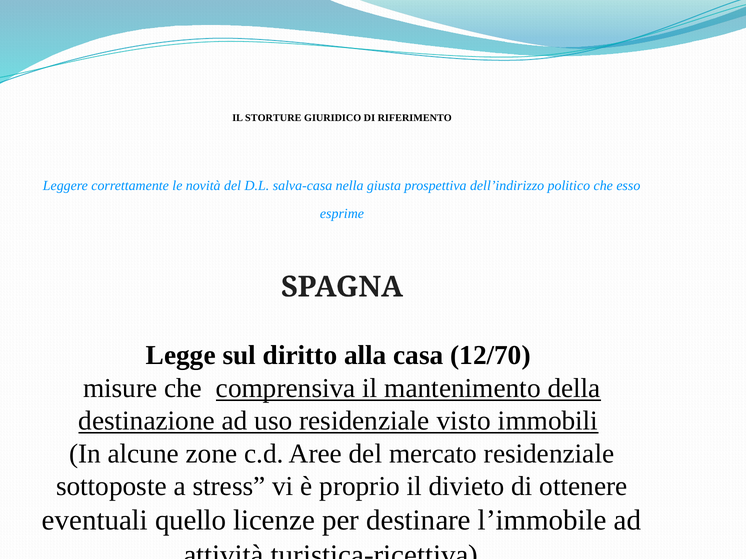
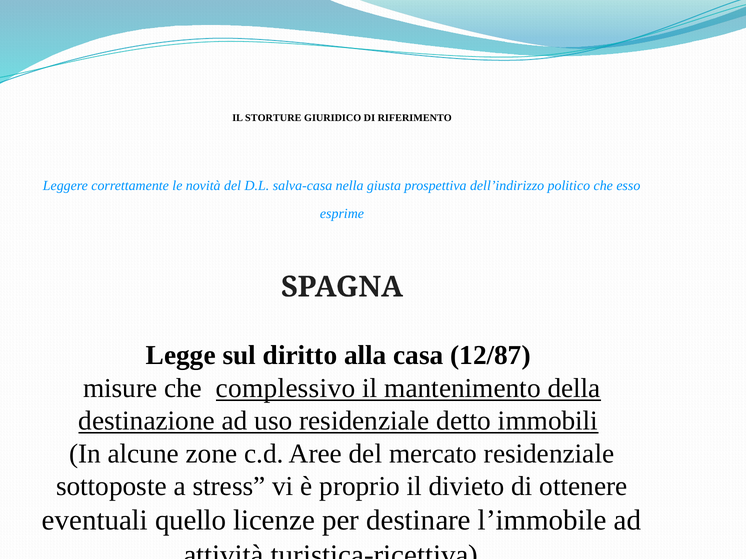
12/70: 12/70 -> 12/87
comprensiva: comprensiva -> complessivo
visto: visto -> detto
